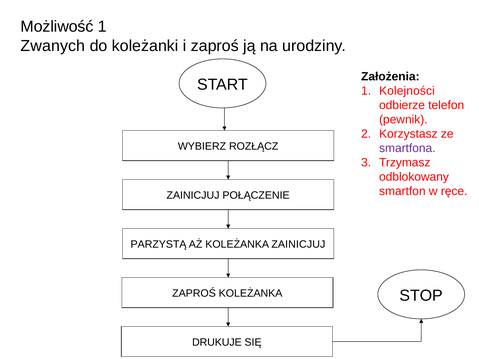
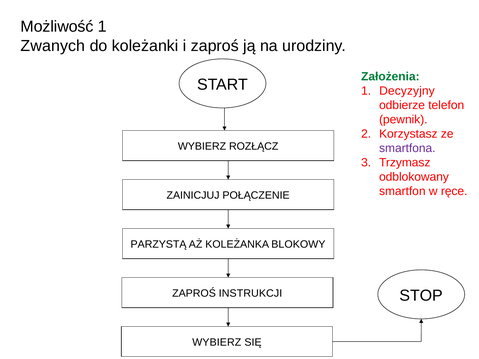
Założenia colour: black -> green
Kolejności: Kolejności -> Decyzyjny
KOLEŻANKA ZAINICJUJ: ZAINICJUJ -> BLOKOWY
ZAPROŚ KOLEŻANKA: KOLEŻANKA -> INSTRUKCJI
DRUKUJE at (217, 342): DRUKUJE -> WYBIERZ
